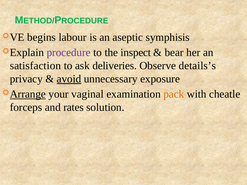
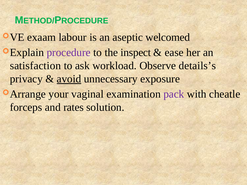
begins: begins -> exaam
symphisis: symphisis -> welcomed
bear: bear -> ease
deliveries: deliveries -> workload
Arrange underline: present -> none
pack colour: orange -> purple
